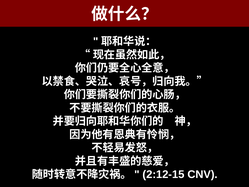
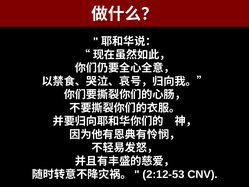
2:12-15: 2:12-15 -> 2:12-53
